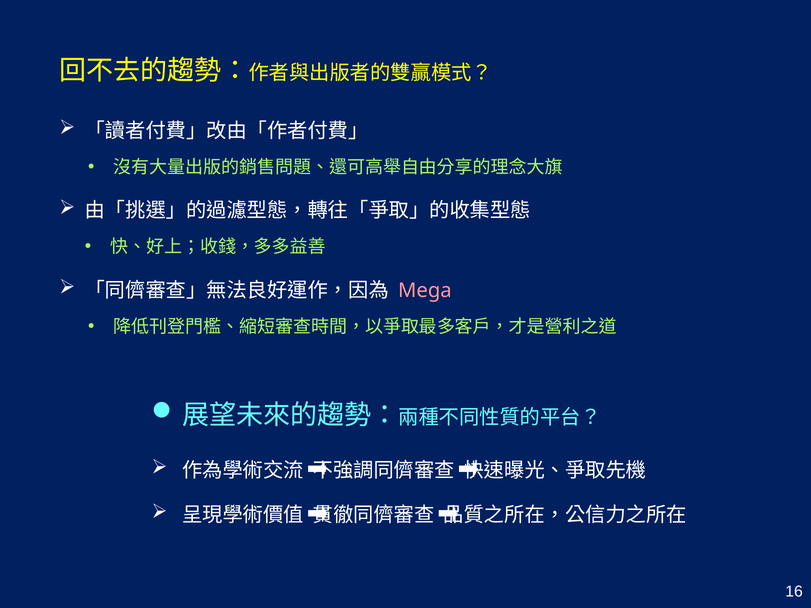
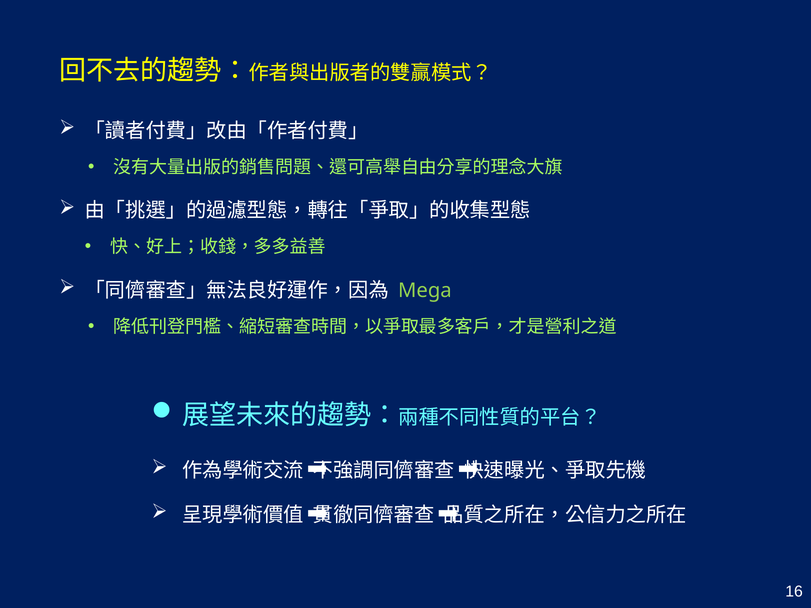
Mega colour: pink -> light green
